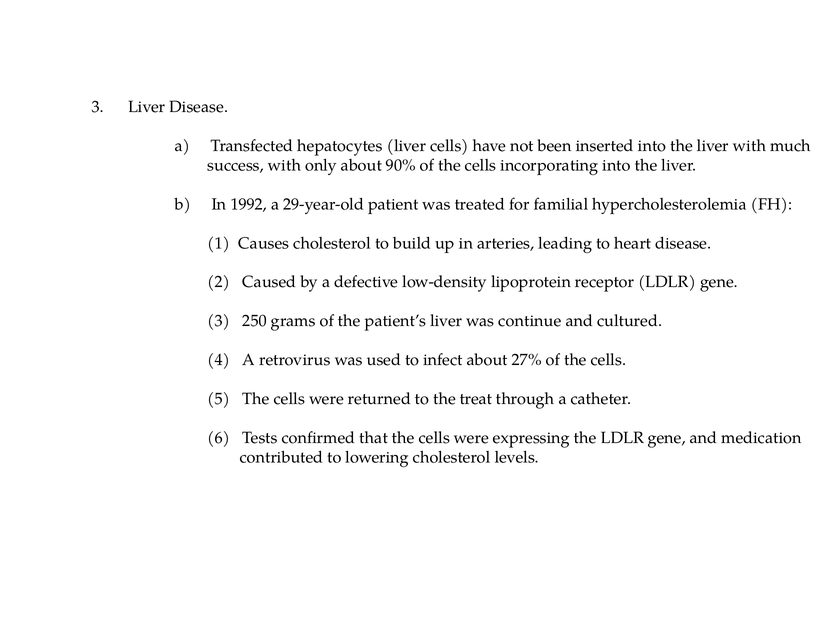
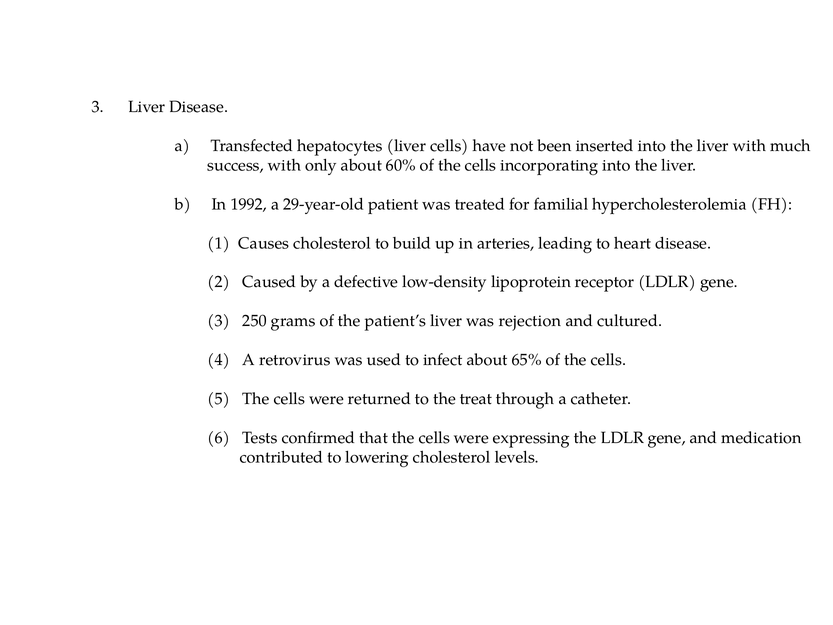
90%: 90% -> 60%
continue: continue -> rejection
27%: 27% -> 65%
